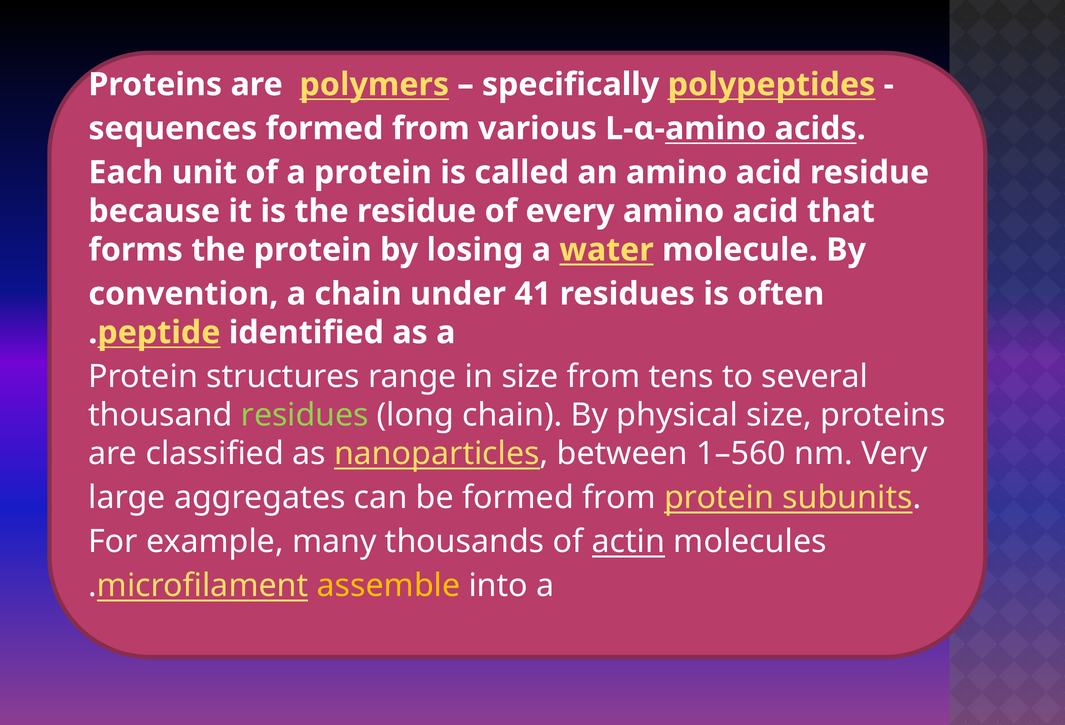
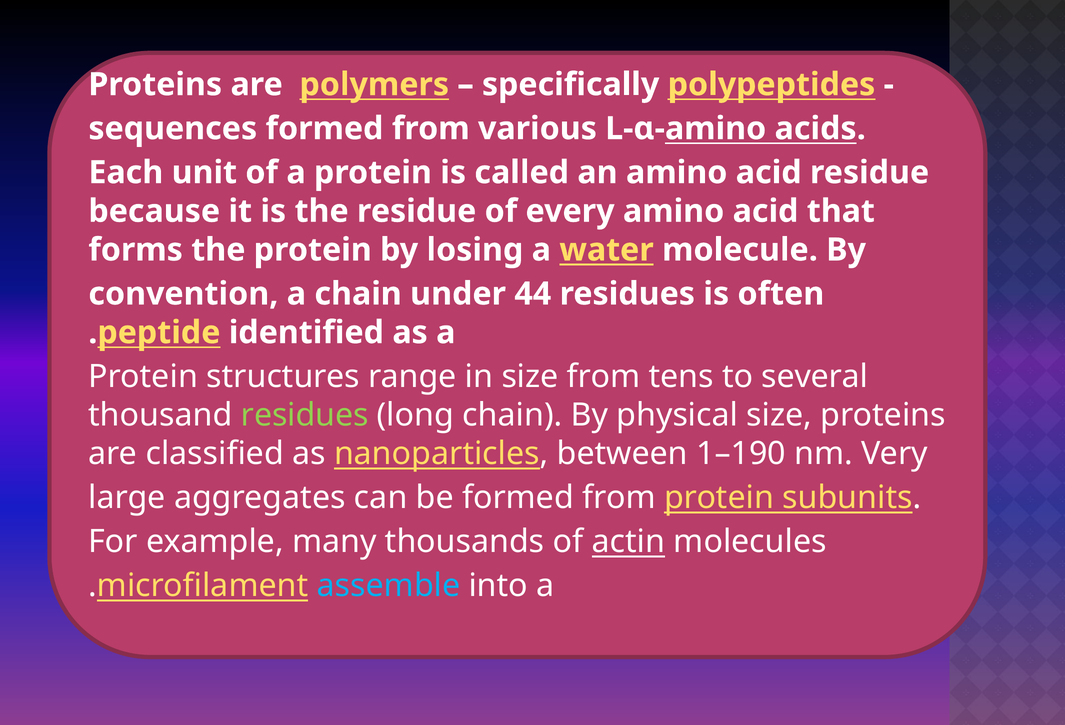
41: 41 -> 44
1–560: 1–560 -> 1–190
assemble colour: yellow -> light blue
